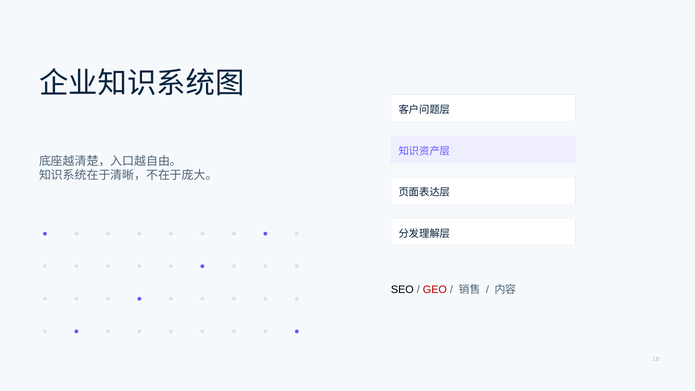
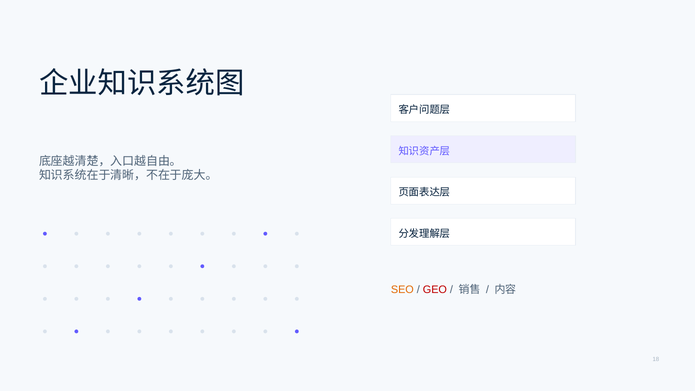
SEO colour: black -> orange
